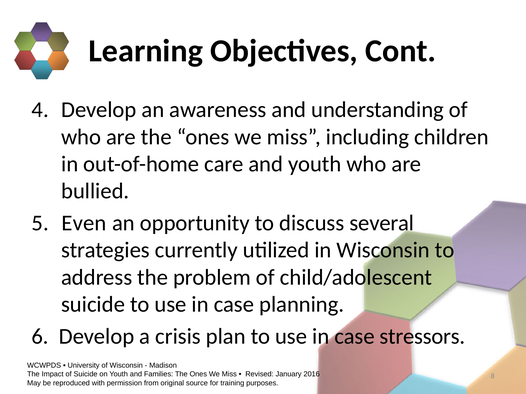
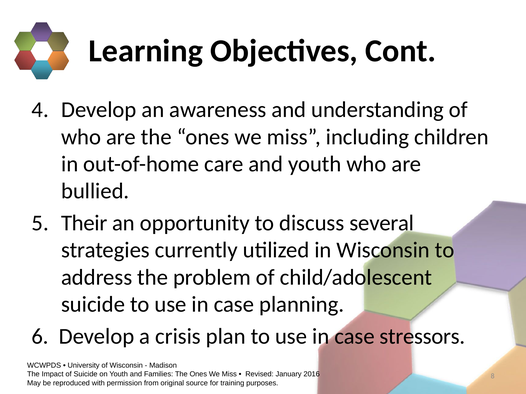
Even: Even -> Their
